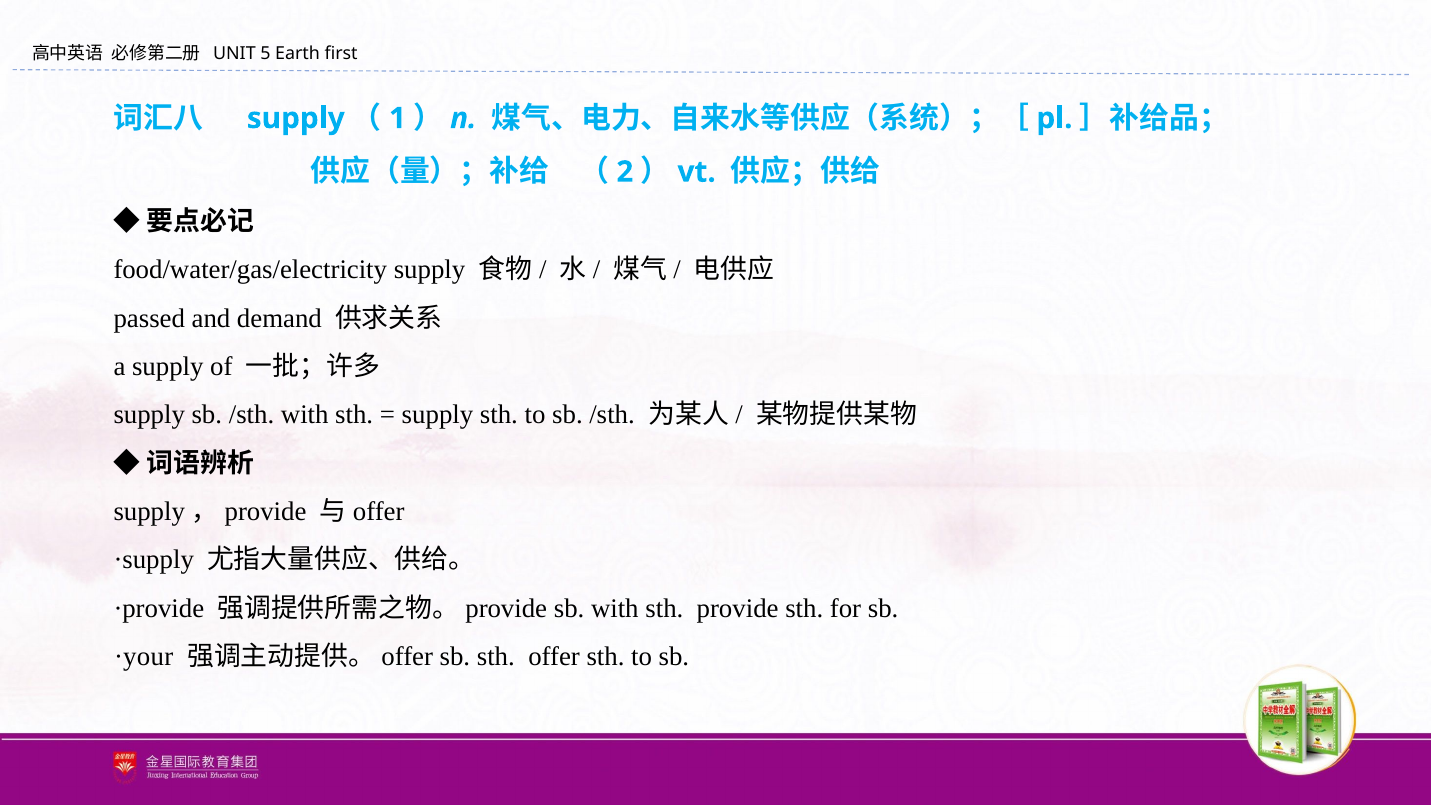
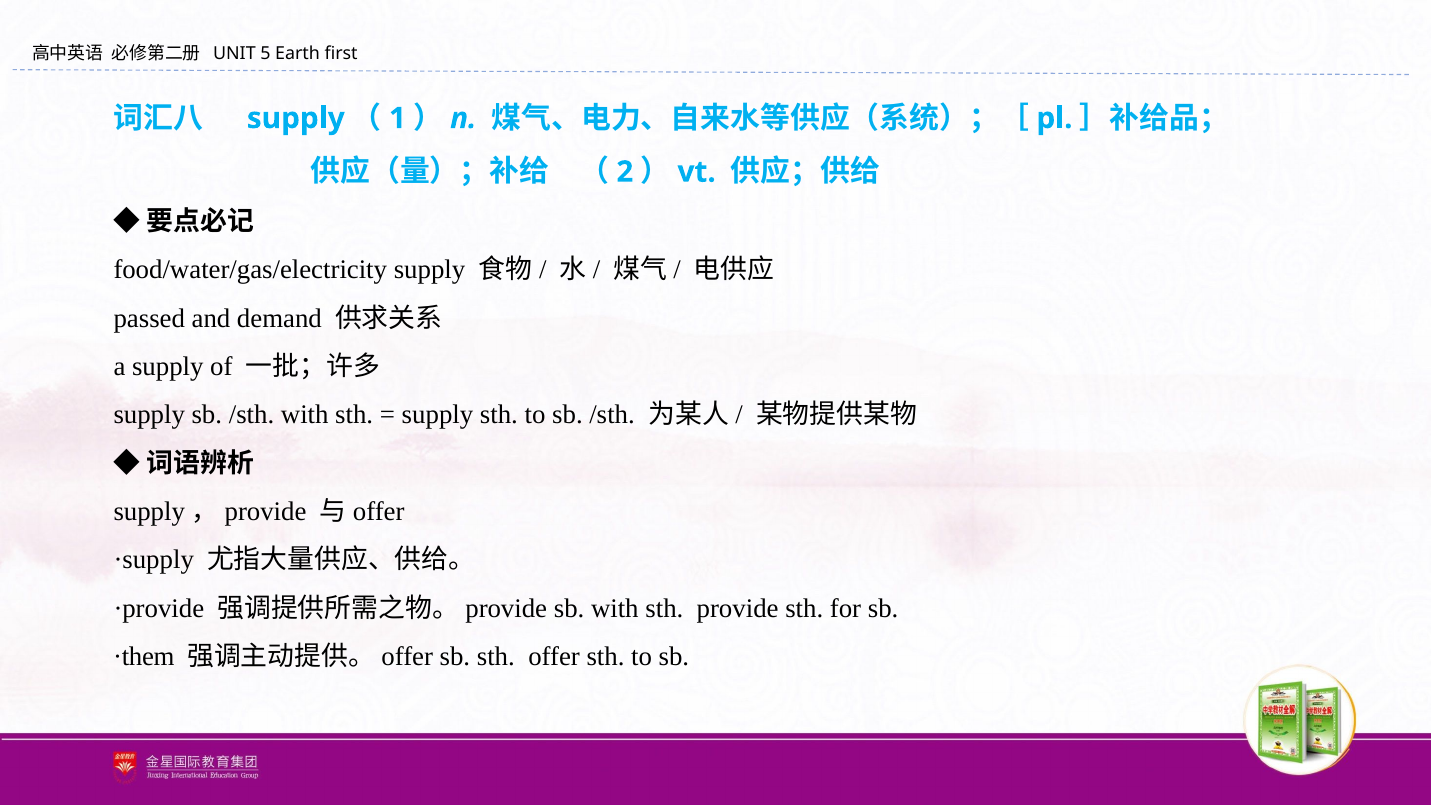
·your: ·your -> ·them
